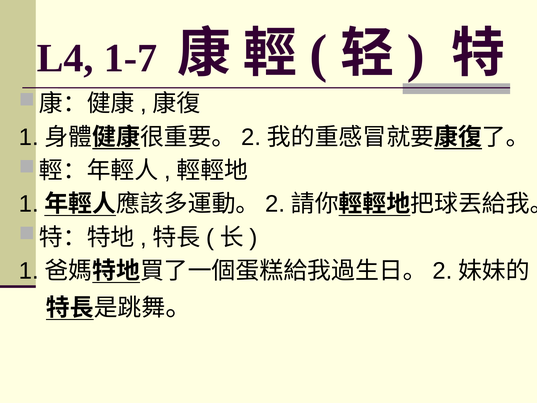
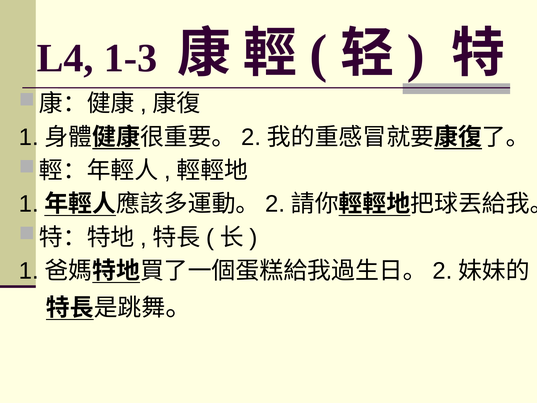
1-7: 1-7 -> 1-3
